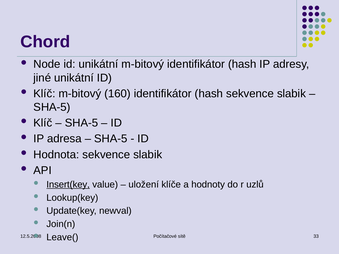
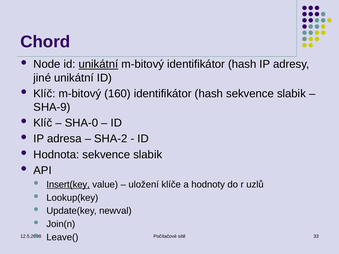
unikátní at (98, 64) underline: none -> present
SHA-5 at (52, 107): SHA-5 -> SHA-9
SHA-5 at (81, 123): SHA-5 -> SHA-0
SHA-5 at (111, 139): SHA-5 -> SHA-2
